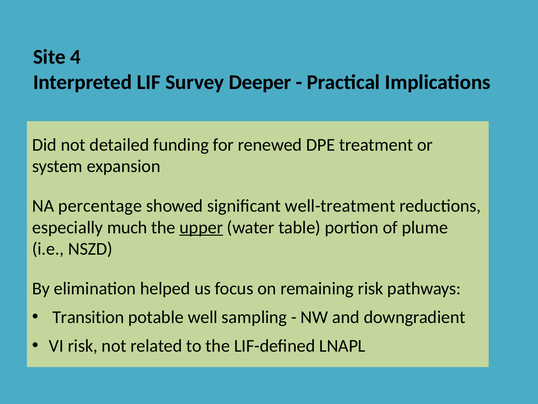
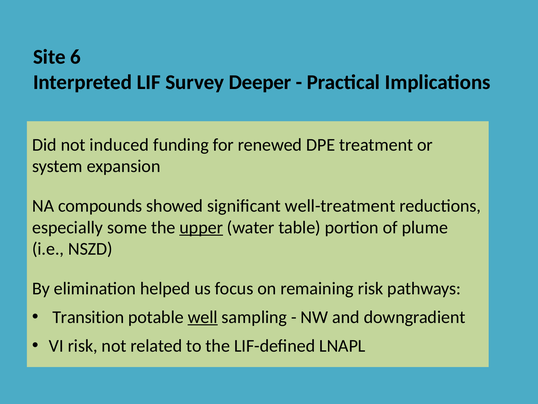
4: 4 -> 6
detailed: detailed -> induced
percentage: percentage -> compounds
much: much -> some
well underline: none -> present
